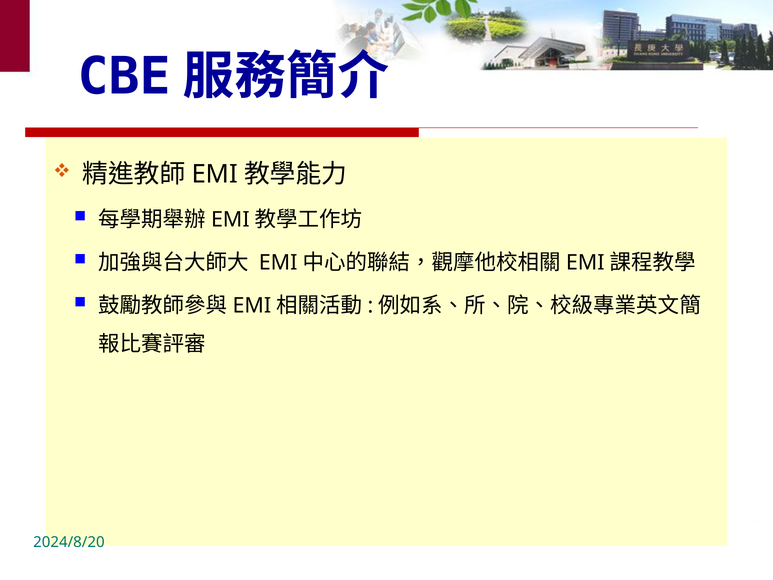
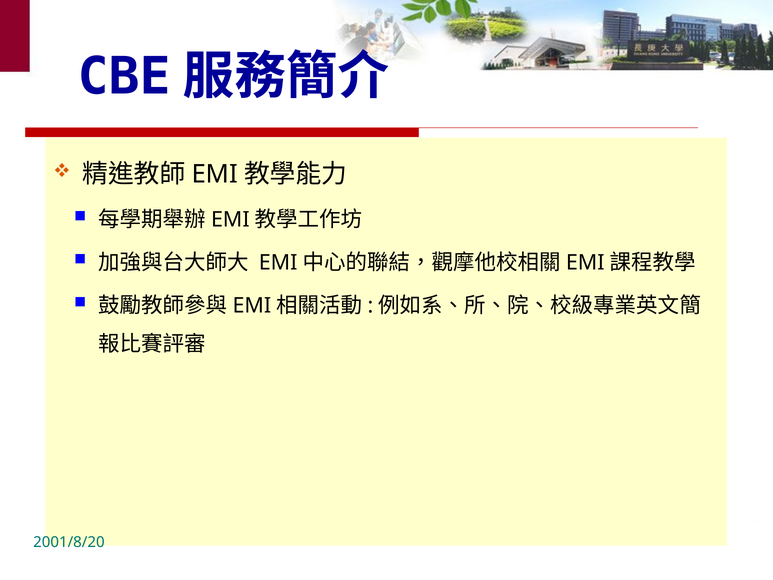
2024/8/20: 2024/8/20 -> 2001/8/20
